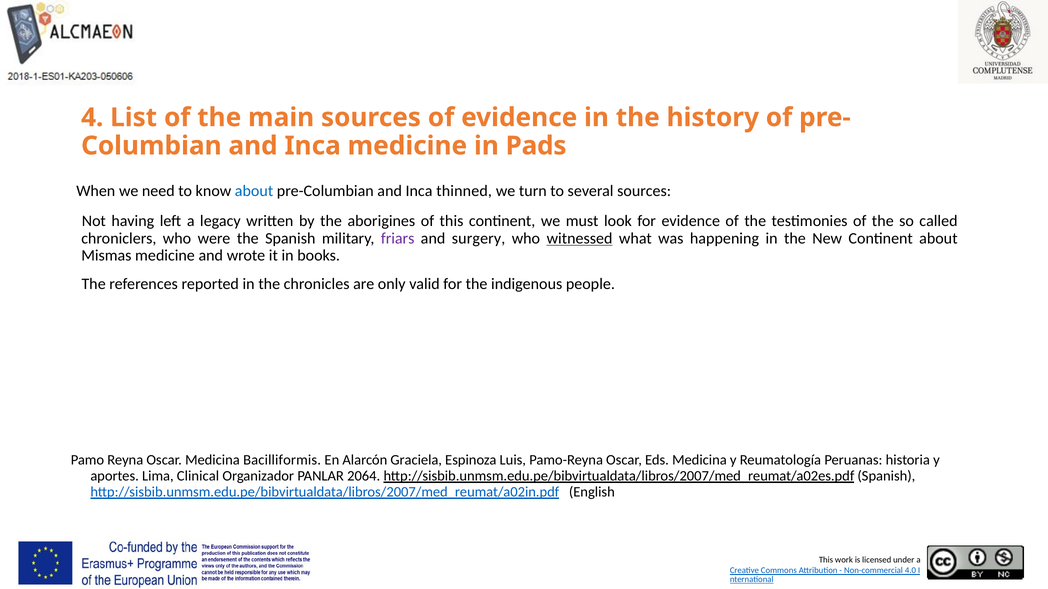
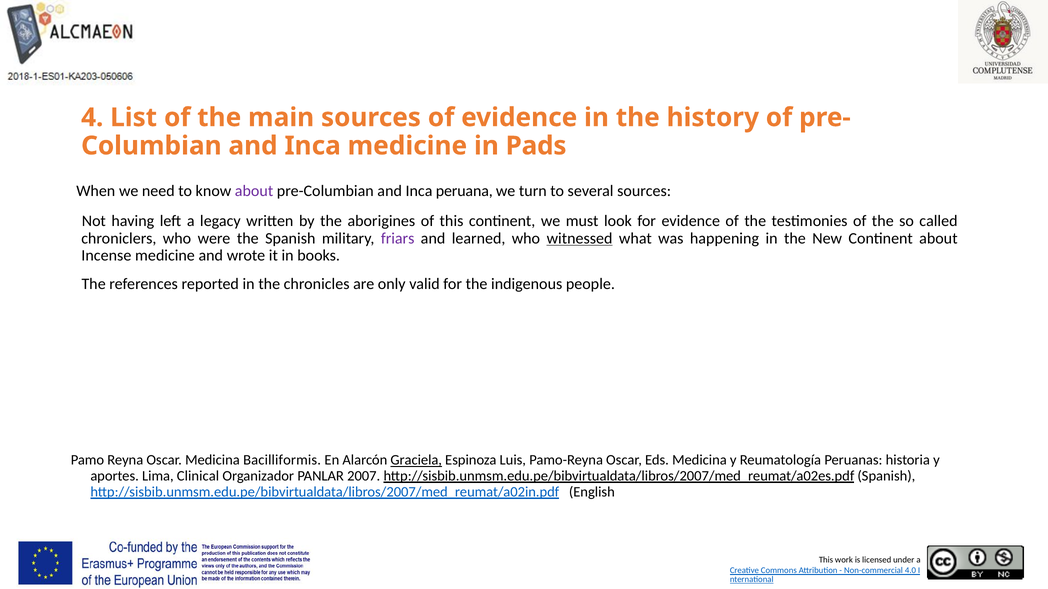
about at (254, 191) colour: blue -> purple
thinned: thinned -> peruana
surgery: surgery -> learned
Mismas: Mismas -> Incense
Graciela underline: none -> present
2064: 2064 -> 2007
